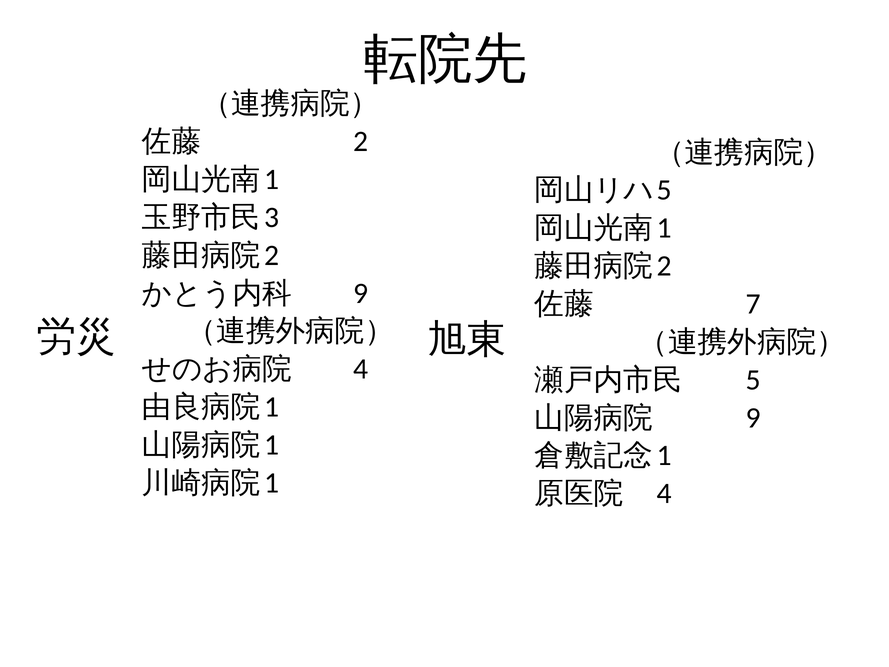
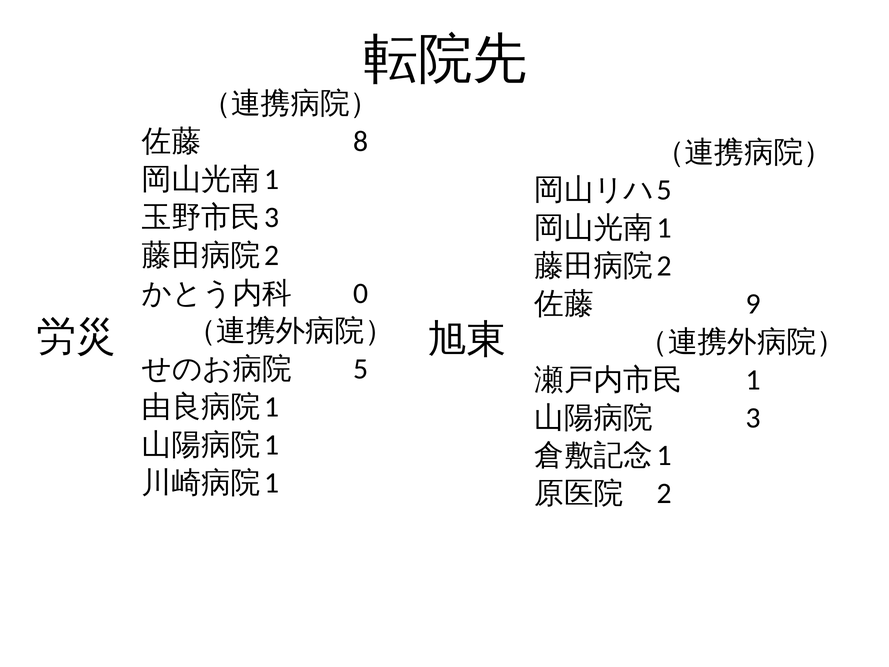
2: 2 -> 8
9 at (361, 293): 9 -> 0
7: 7 -> 9
4 at (361, 369): 4 -> 5
5: 5 -> 1
9 at (753, 418): 9 -> 3
4 at (664, 493): 4 -> 2
